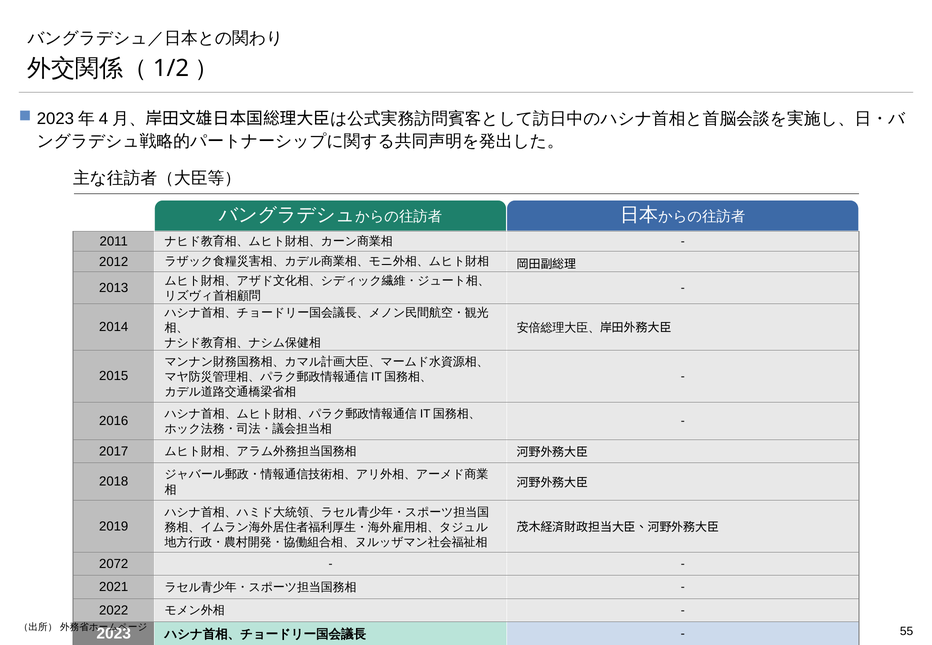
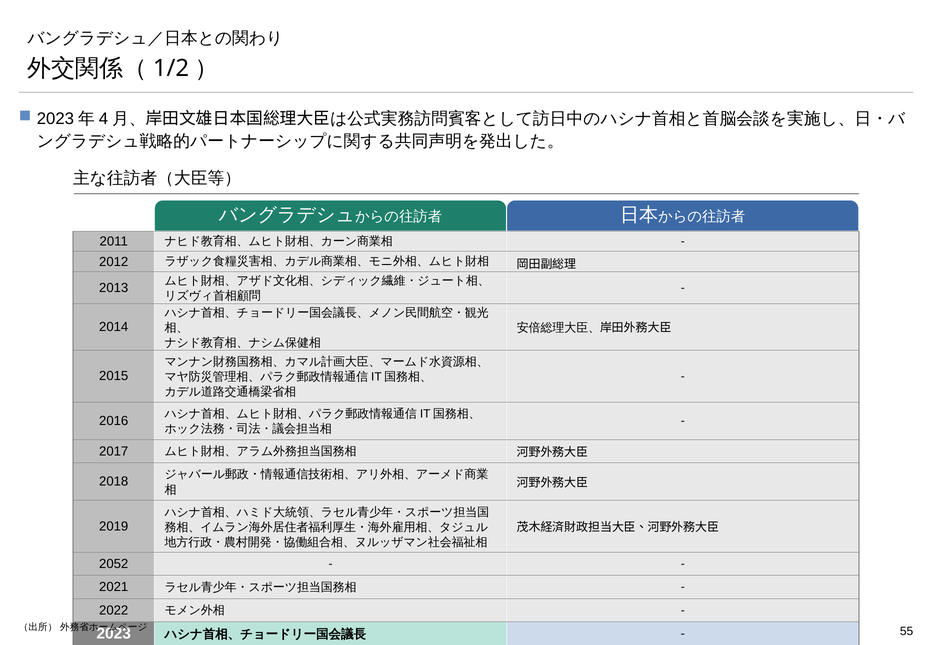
2072: 2072 -> 2052
